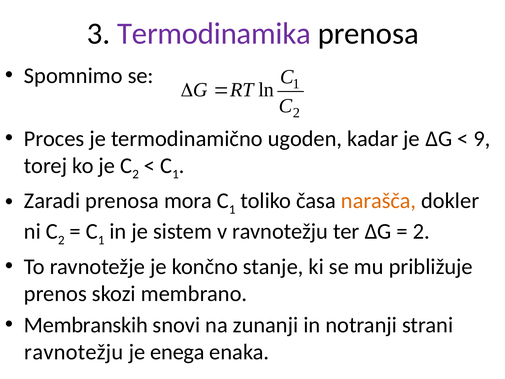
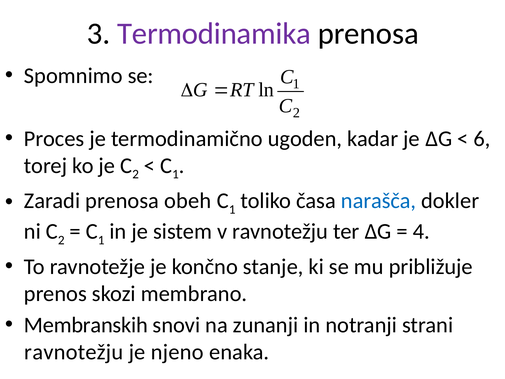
9: 9 -> 6
mora: mora -> obeh
narašča colour: orange -> blue
2 at (421, 231): 2 -> 4
enega: enega -> njeno
